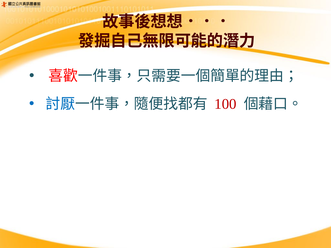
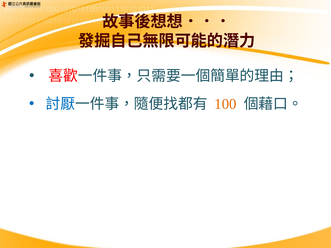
100 colour: red -> orange
